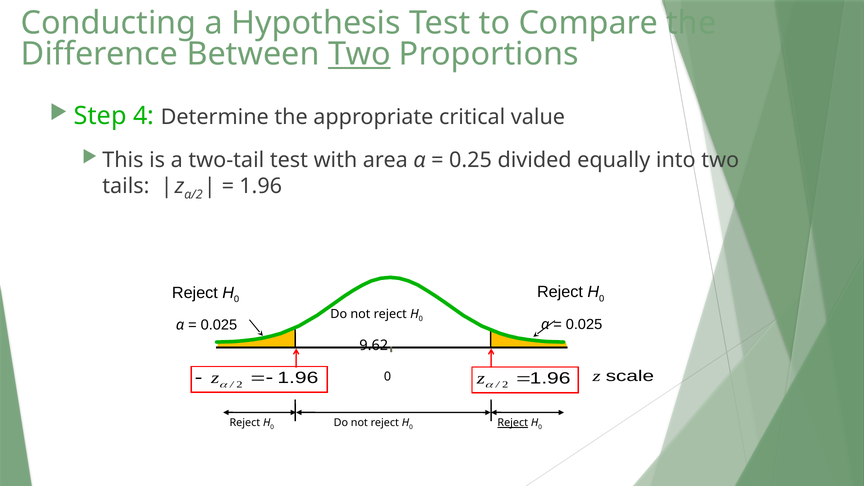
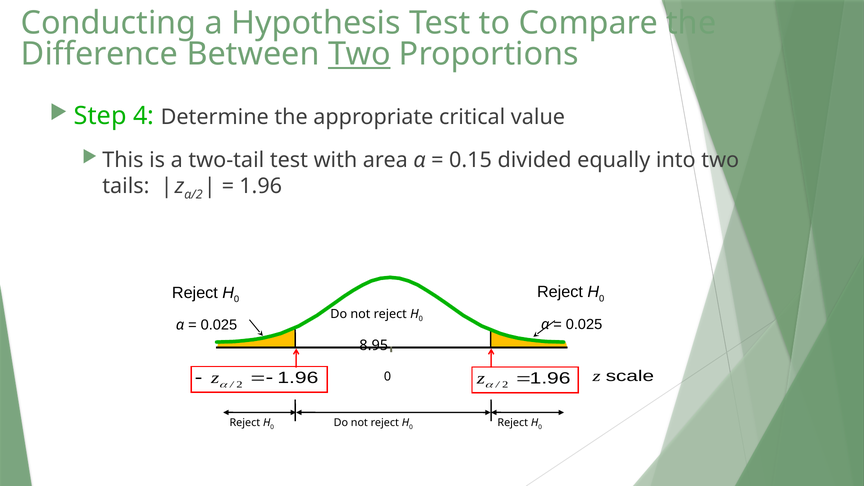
0.25: 0.25 -> 0.15
9.62: 9.62 -> 8.95
Reject at (513, 423) underline: present -> none
